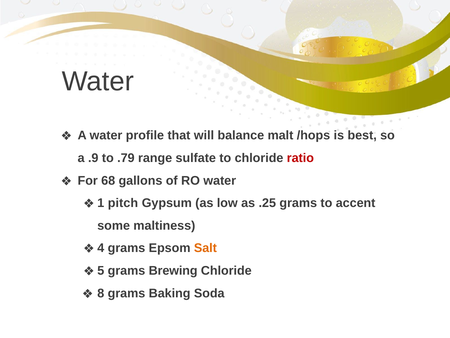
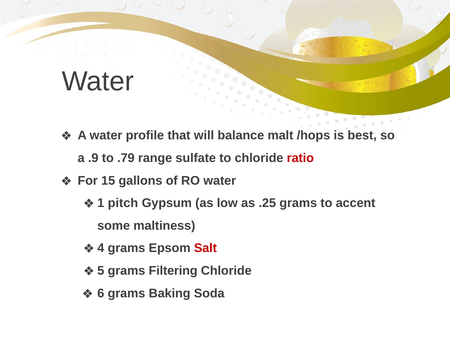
68: 68 -> 15
Salt colour: orange -> red
Brewing: Brewing -> Filtering
8: 8 -> 6
